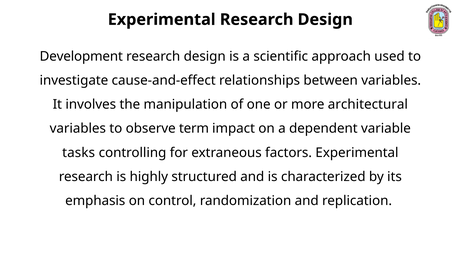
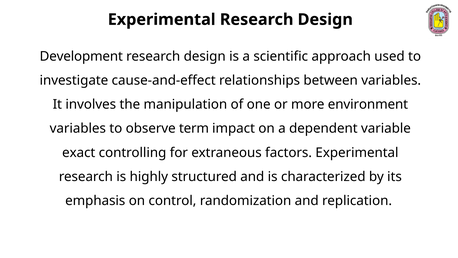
architectural: architectural -> environment
tasks: tasks -> exact
